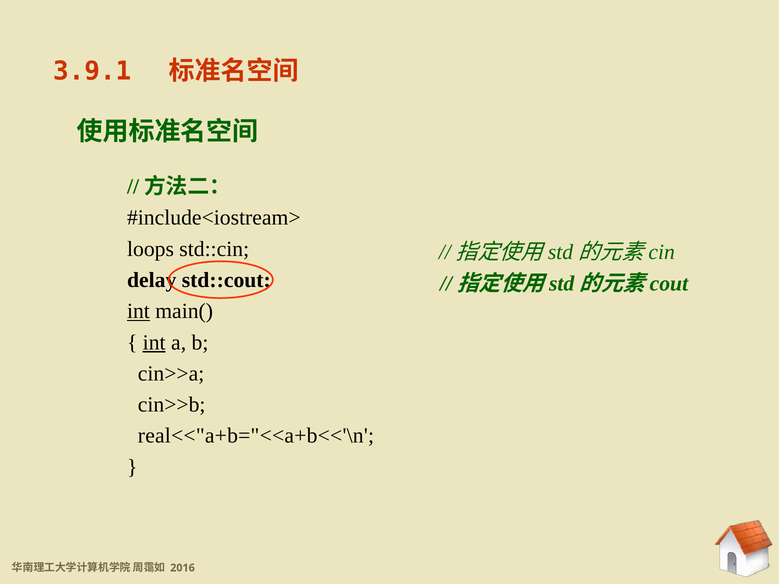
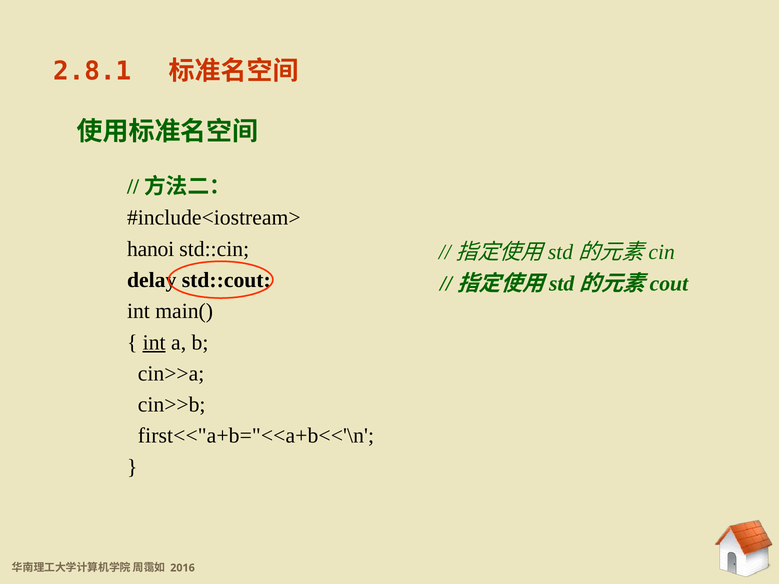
3.9.1: 3.9.1 -> 2.8.1
loops: loops -> hanoi
int at (138, 311) underline: present -> none
real<<"a+b="<<a+b<<'\n: real<<"a+b="<<a+b<<'\n -> first<<"a+b="<<a+b<<'\n
